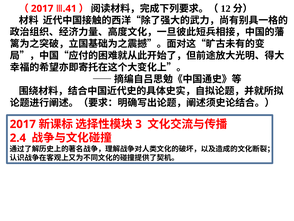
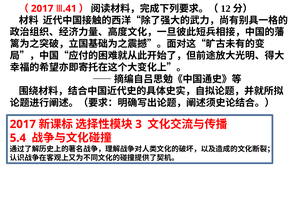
2.4: 2.4 -> 5.4
